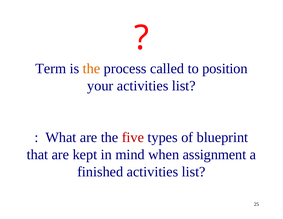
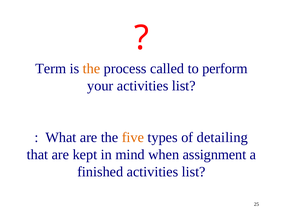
position: position -> perform
five colour: red -> orange
blueprint: blueprint -> detailing
